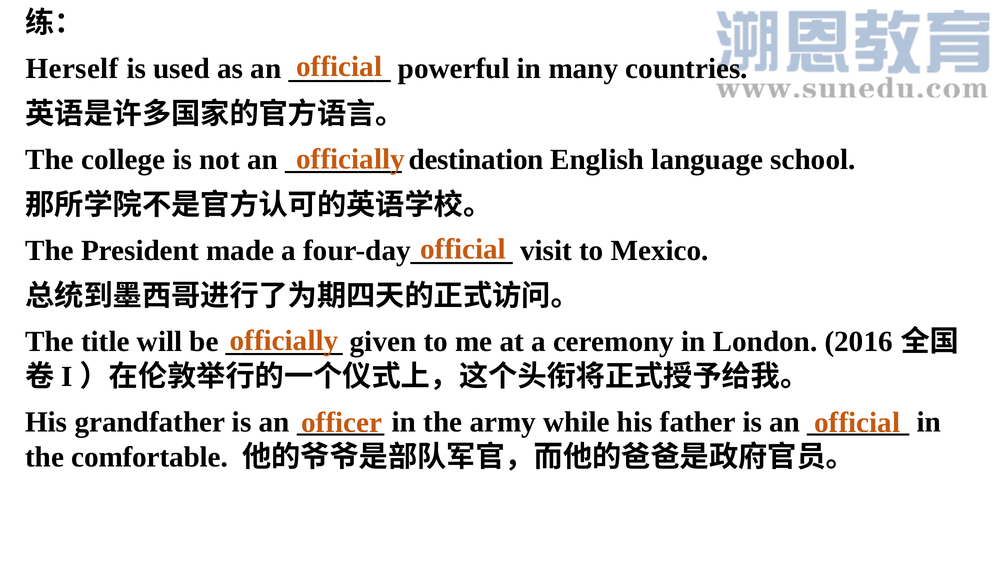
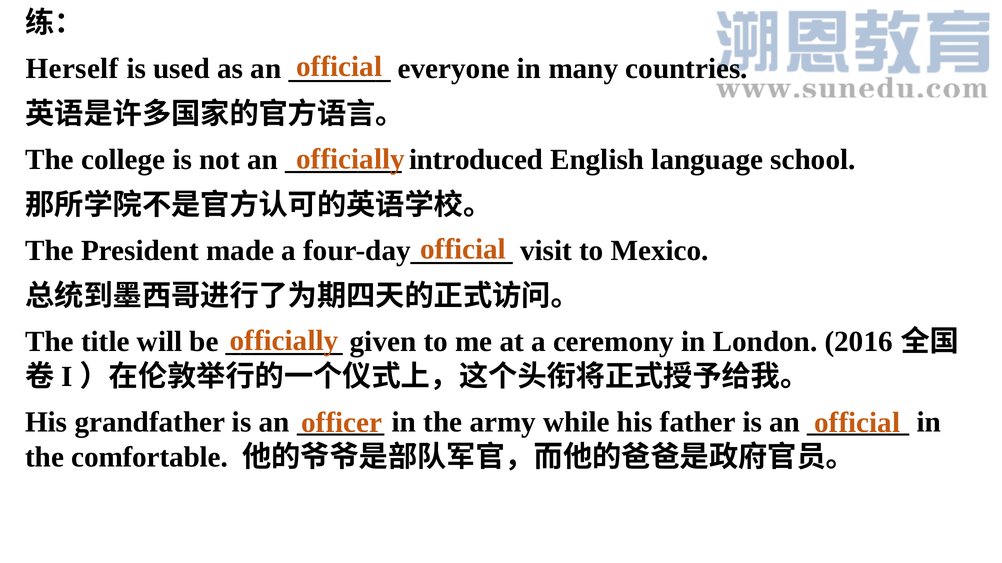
powerful: powerful -> everyone
destination: destination -> introduced
